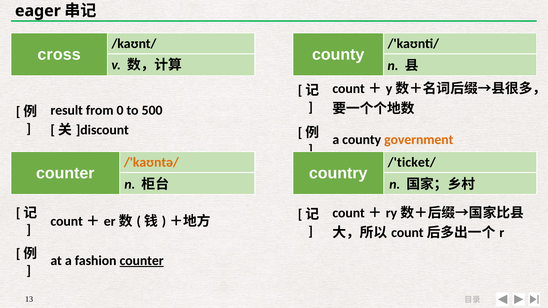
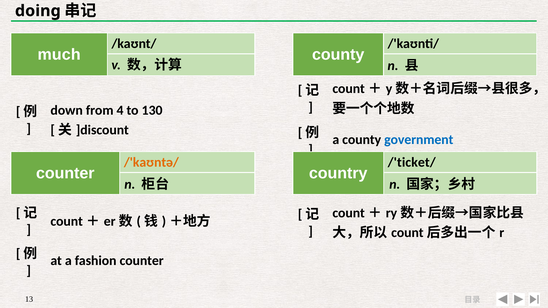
eager: eager -> doing
cross: cross -> much
result: result -> down
0: 0 -> 4
500: 500 -> 130
government colour: orange -> blue
counter at (142, 261) underline: present -> none
